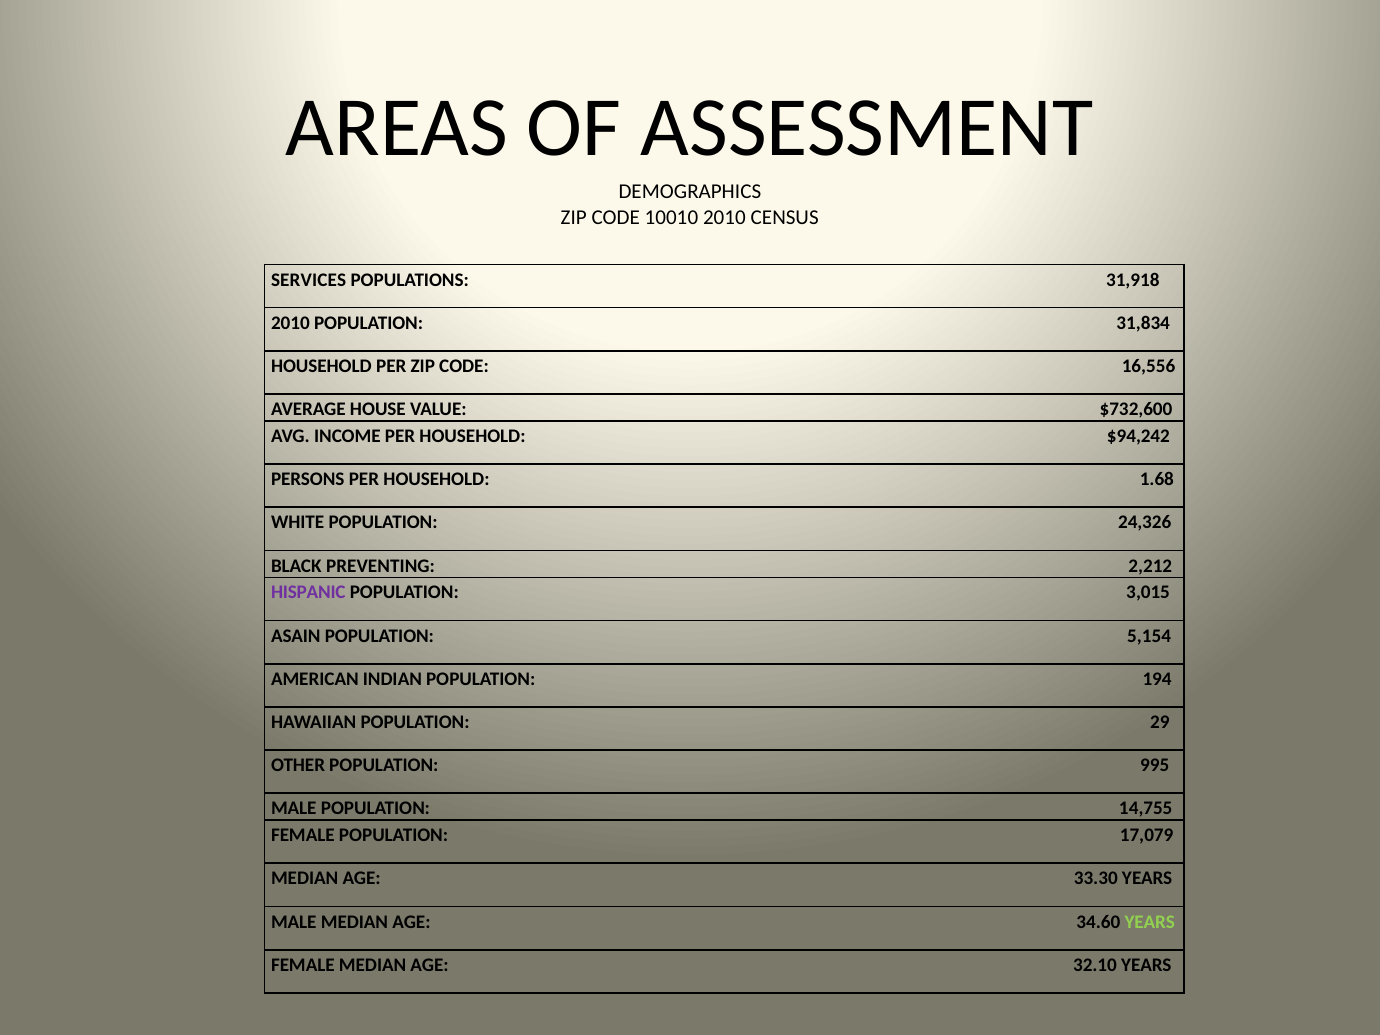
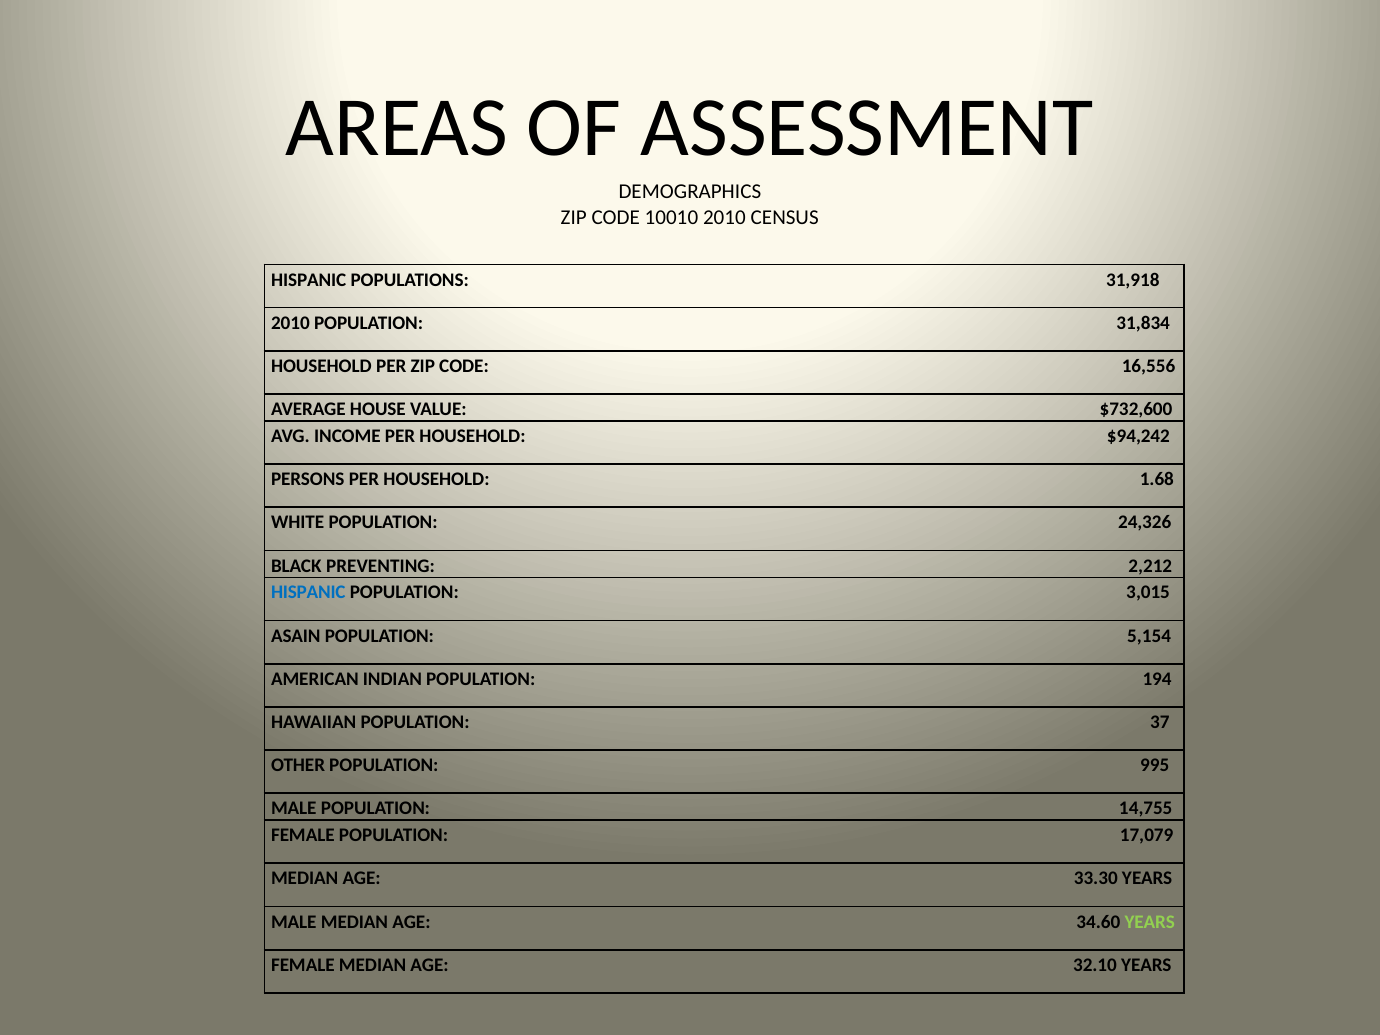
SERVICES at (309, 280): SERVICES -> HISPANIC
HISPANIC at (308, 593) colour: purple -> blue
29: 29 -> 37
